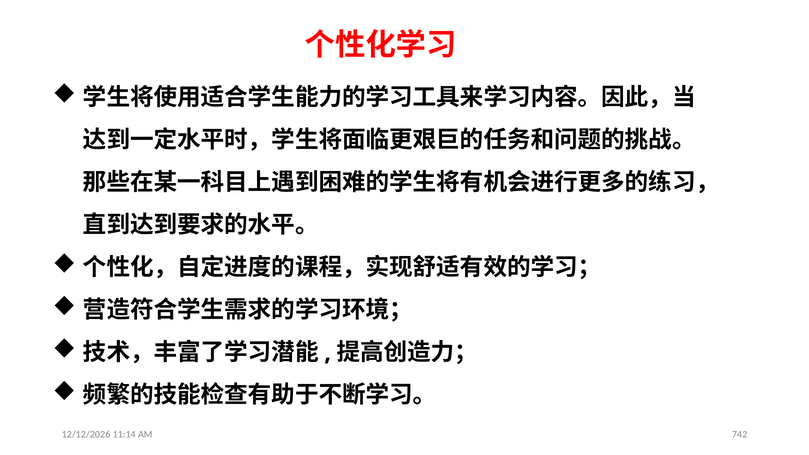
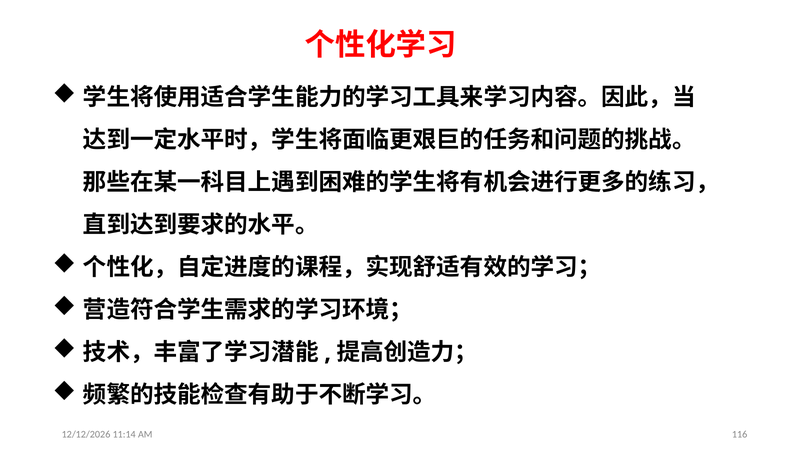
742: 742 -> 116
